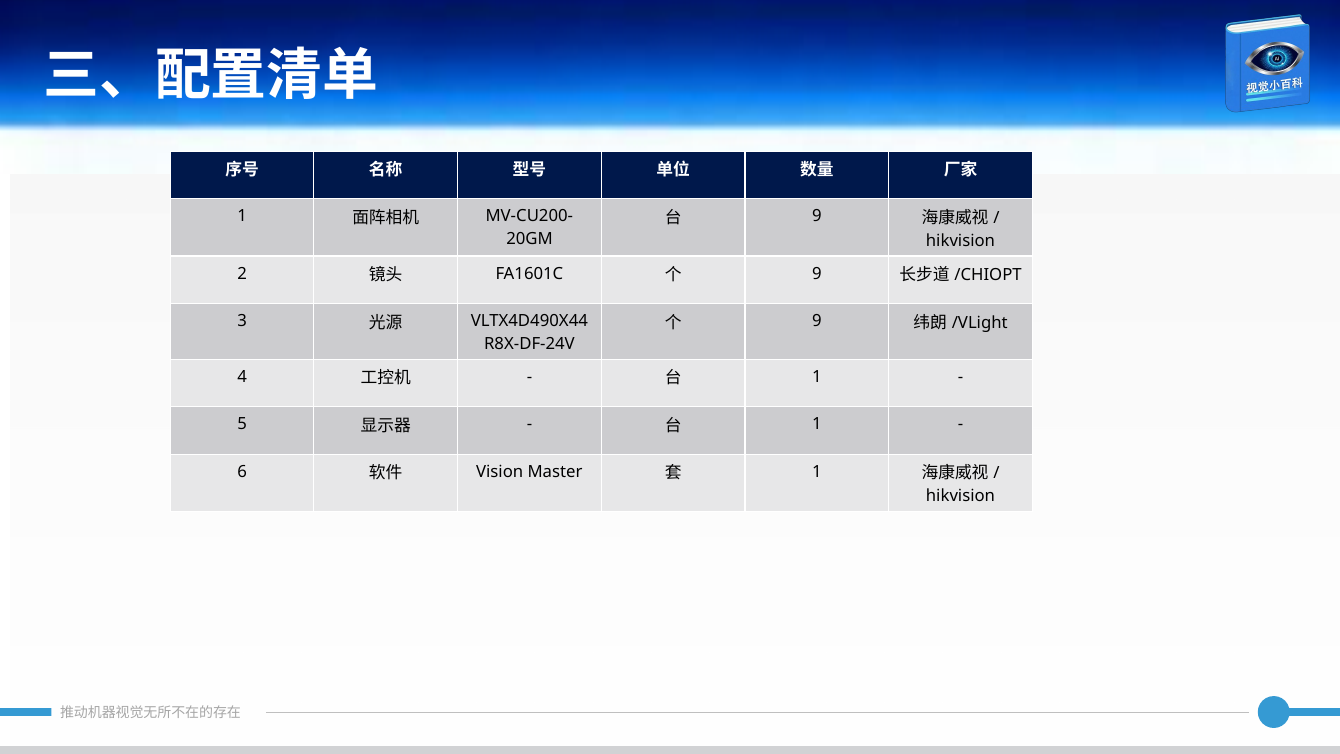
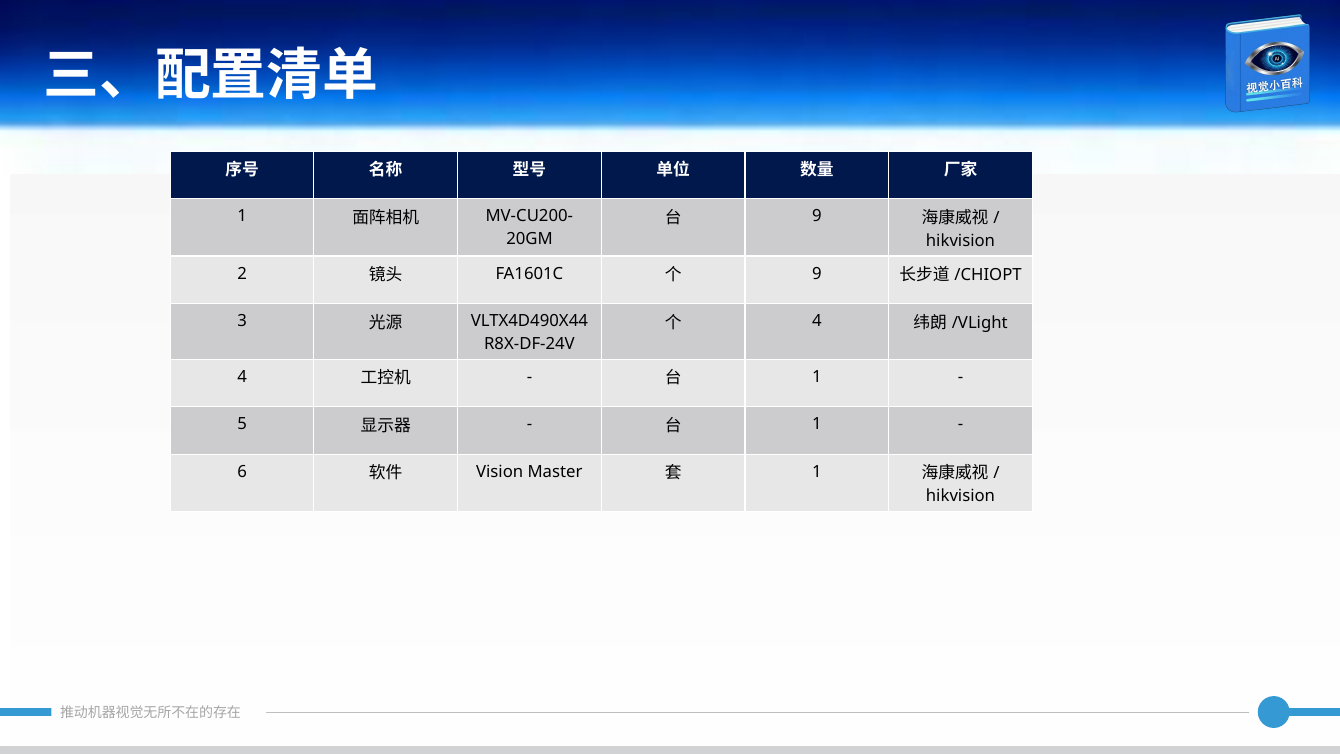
9 at (817, 321): 9 -> 4
